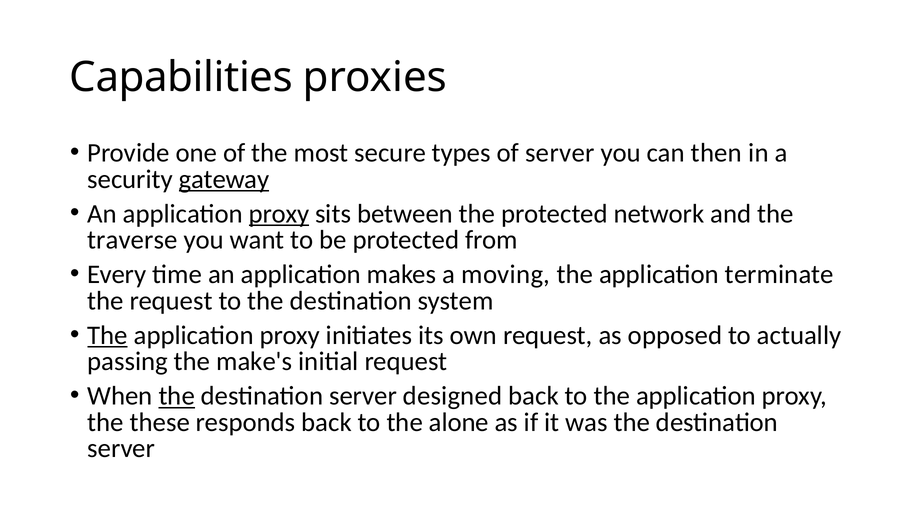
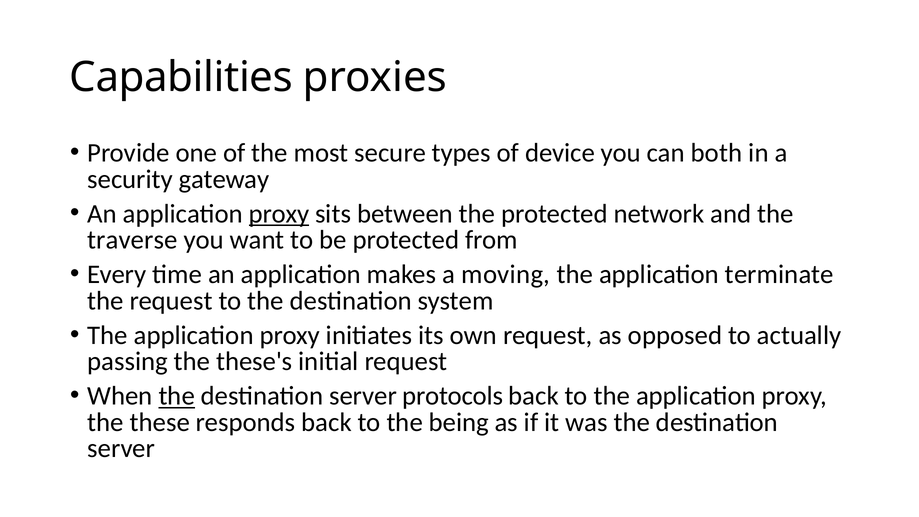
of server: server -> device
then: then -> both
gateway underline: present -> none
The at (107, 335) underline: present -> none
make's: make's -> these's
designed: designed -> protocols
alone: alone -> being
